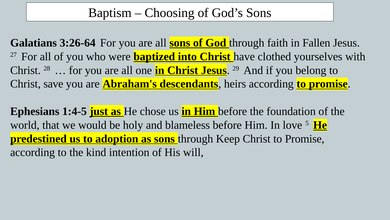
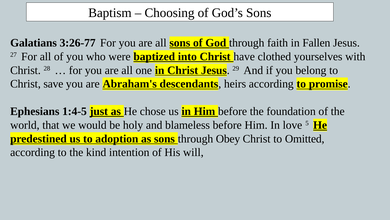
3:26-64: 3:26-64 -> 3:26-77
Keep: Keep -> Obey
Christ to Promise: Promise -> Omitted
